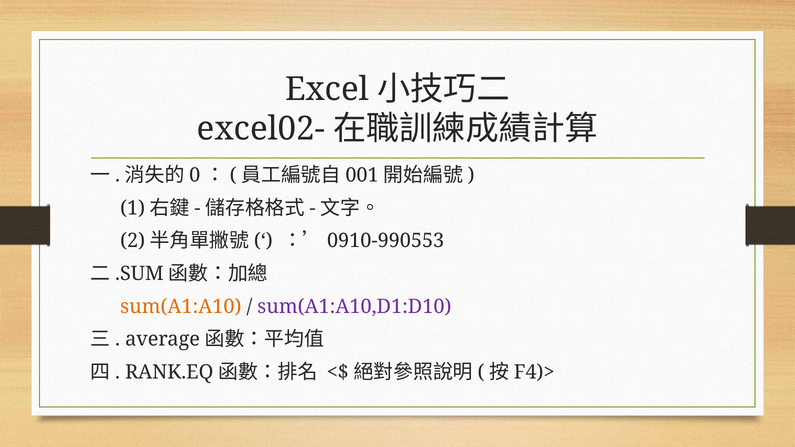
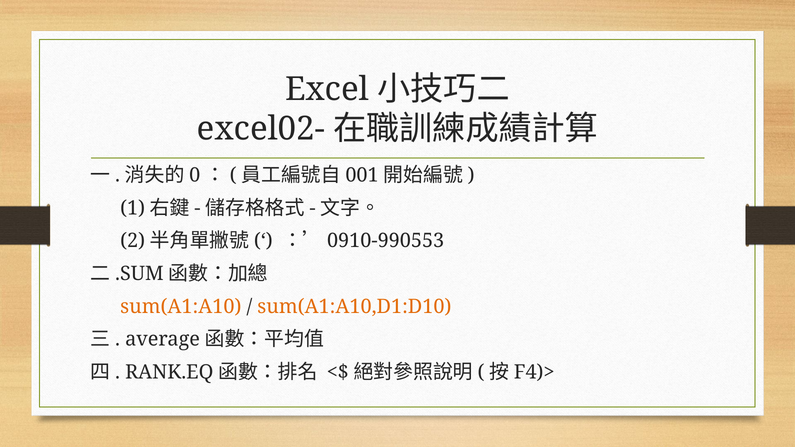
sum(A1:A10,D1:D10 colour: purple -> orange
